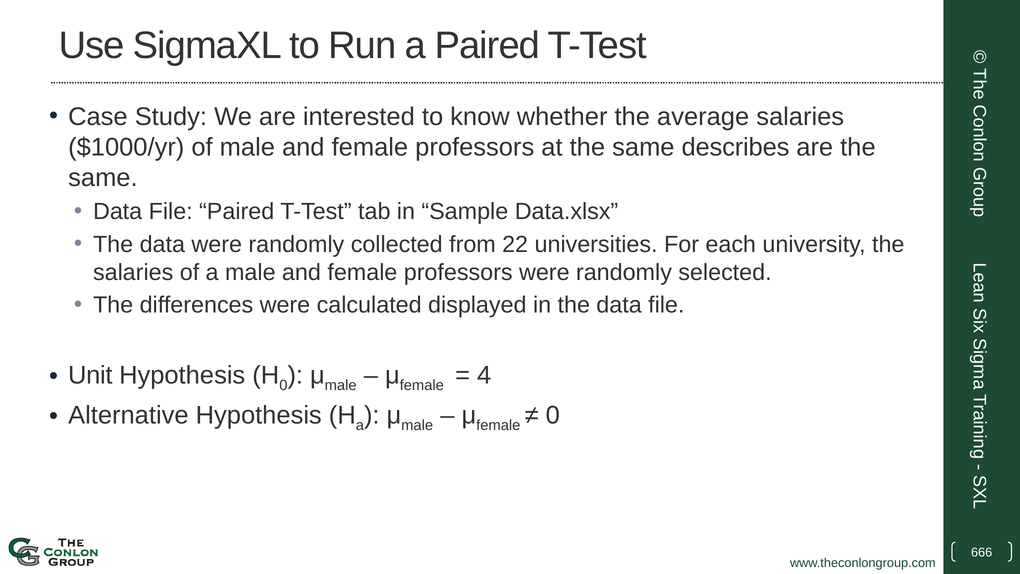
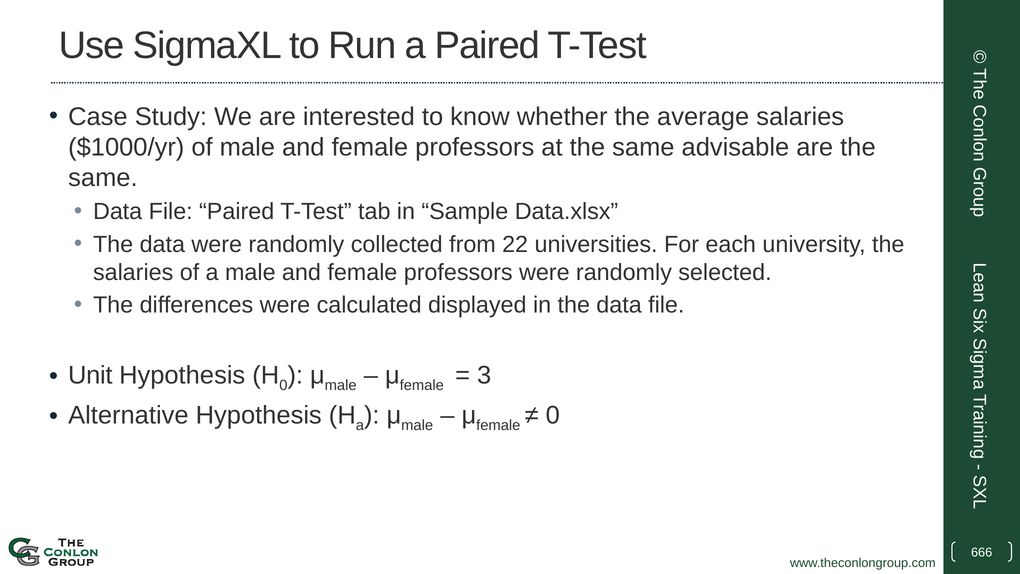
describes: describes -> advisable
4: 4 -> 3
